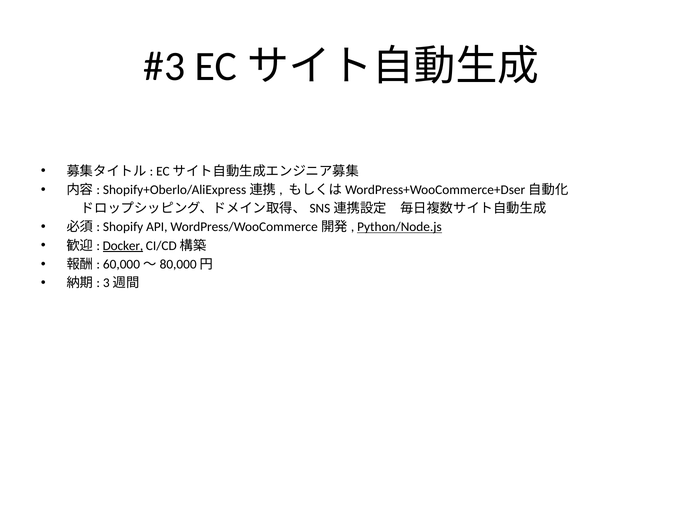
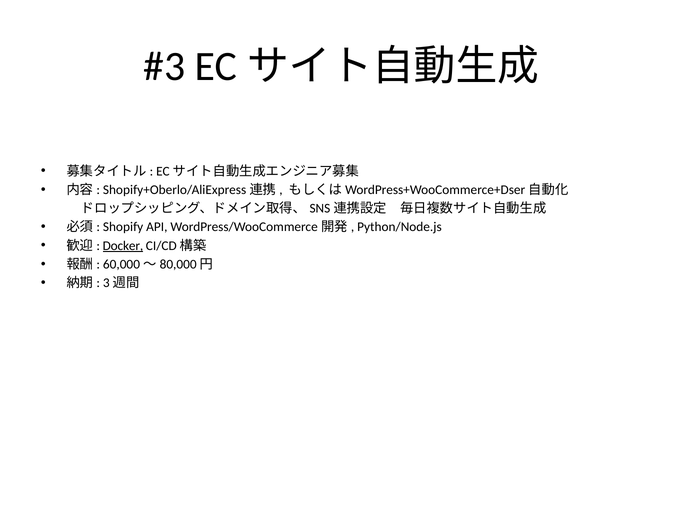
Python/Node.js underline: present -> none
